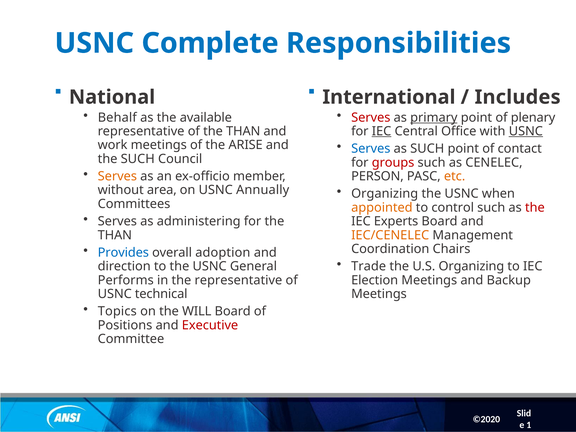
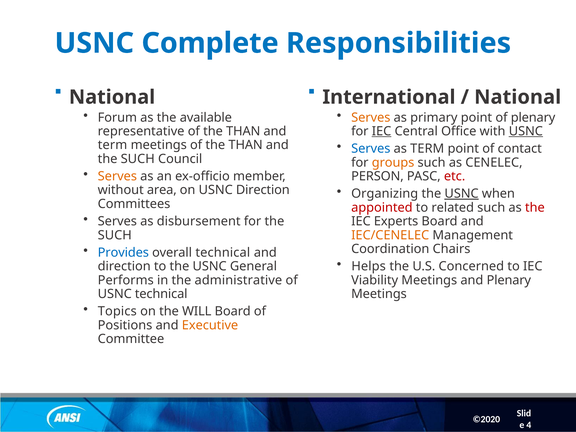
Includes at (518, 97): Includes -> National
Behalf: Behalf -> Forum
Serves at (371, 117) colour: red -> orange
primary underline: present -> none
as SUCH: SUCH -> TERM
work at (113, 145): work -> term
meetings of the ARISE: ARISE -> THAN
groups colour: red -> orange
etc colour: orange -> red
USNC at (462, 194) underline: none -> present
USNC Annually: Annually -> Direction
appointed colour: orange -> red
control: control -> related
administering: administering -> disbursement
THAN at (115, 235): THAN -> SUCH
overall adoption: adoption -> technical
Trade: Trade -> Helps
U.S Organizing: Organizing -> Concerned
the representative: representative -> administrative
Election: Election -> Viability
and Backup: Backup -> Plenary
Executive colour: red -> orange
1: 1 -> 4
